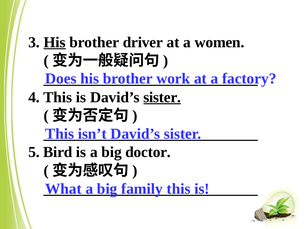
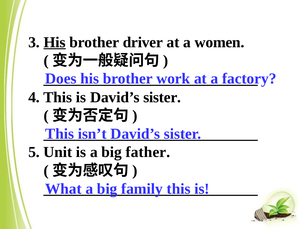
sister at (162, 97) underline: present -> none
Bird: Bird -> Unit
doctor: doctor -> father
